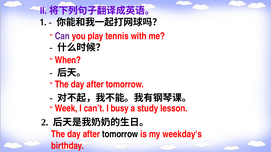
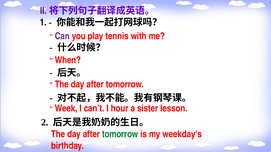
busy: busy -> hour
study: study -> sister
tomorrow at (120, 135) colour: black -> green
